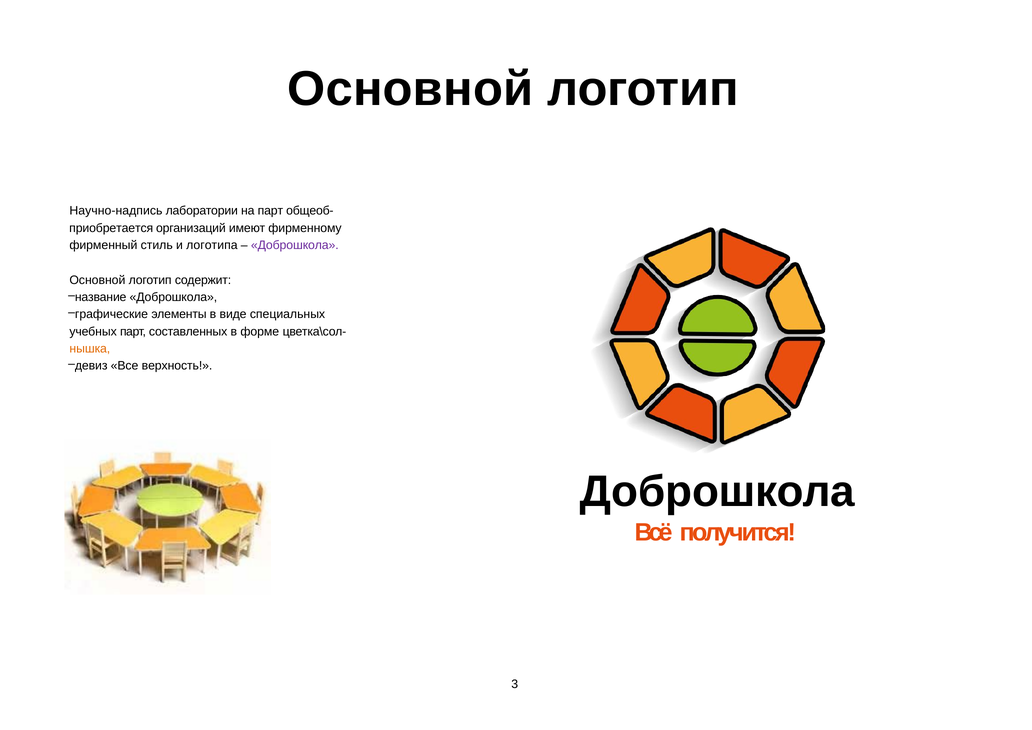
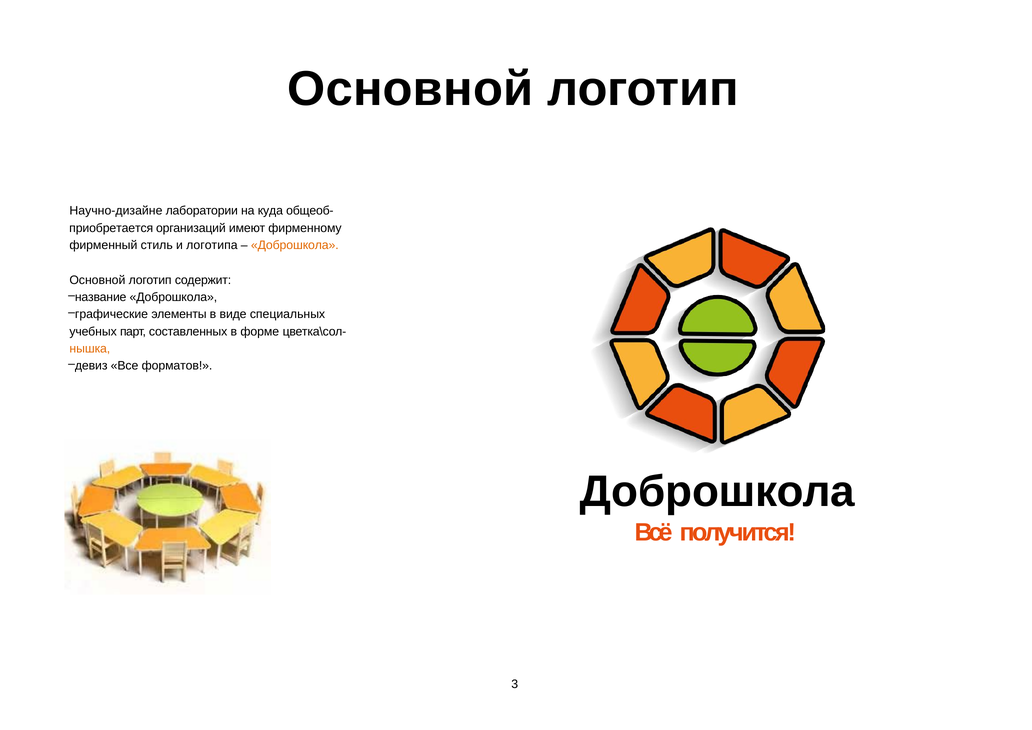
Научно-надпись: Научно-надпись -> Научно-дизайне
на парт: парт -> куда
Доброшкола at (295, 245) colour: purple -> orange
верхность: верхность -> форматов
